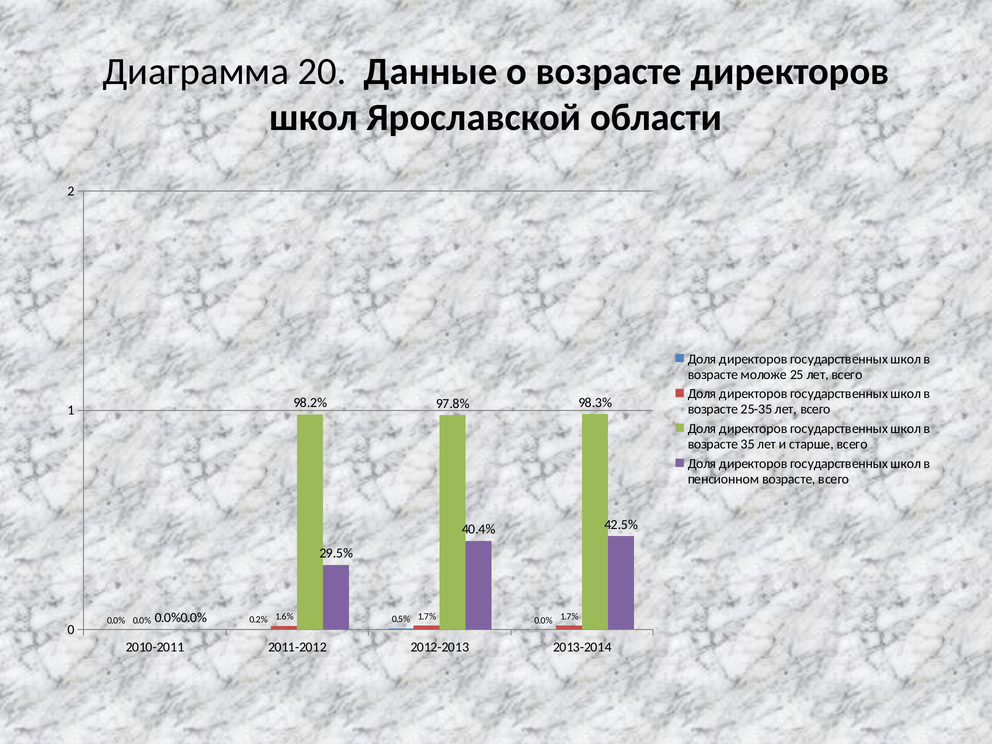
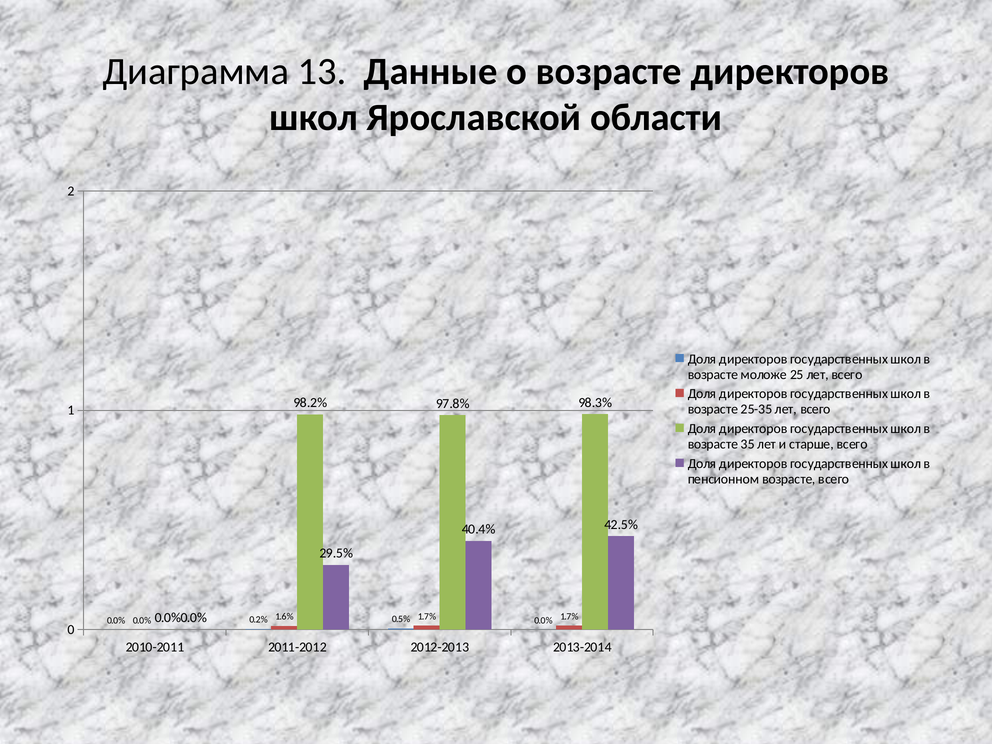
20: 20 -> 13
